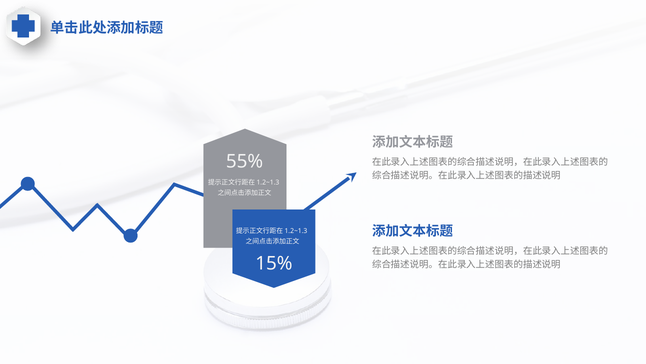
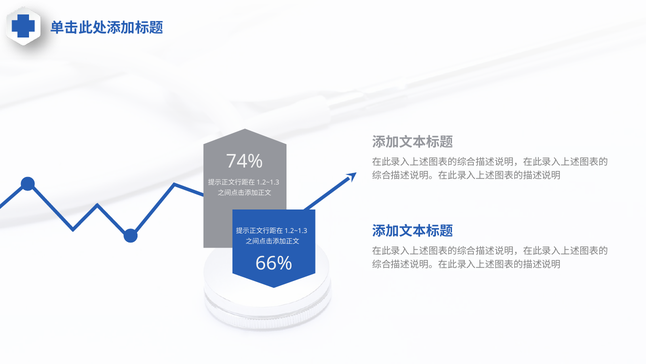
55%: 55% -> 74%
15%: 15% -> 66%
